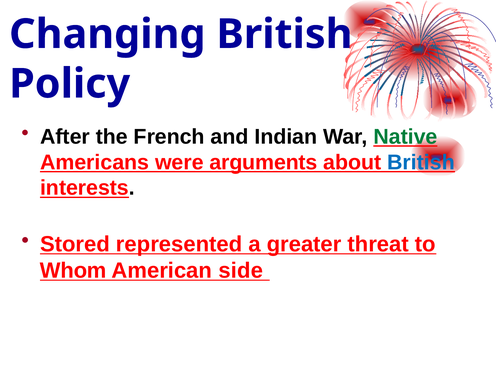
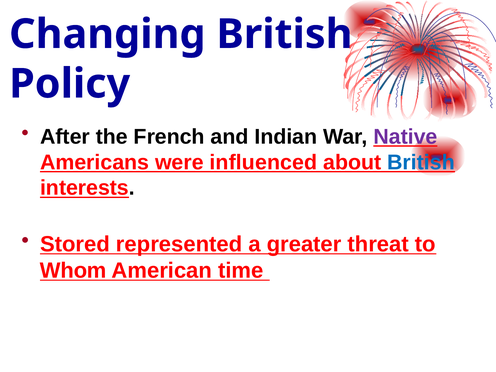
Native colour: green -> purple
arguments: arguments -> influenced
side: side -> time
